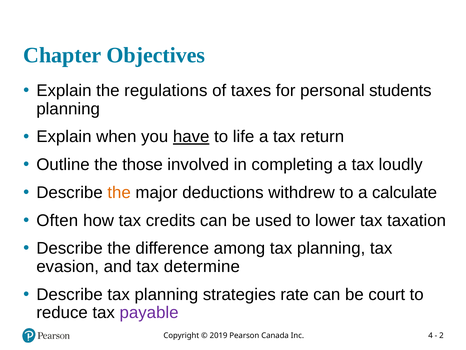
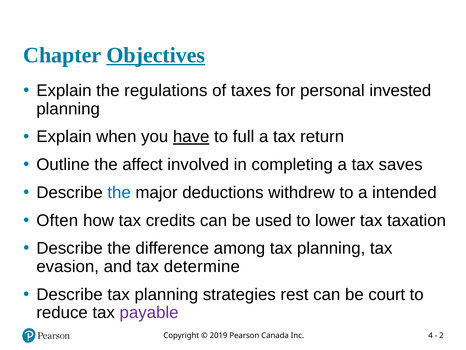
Objectives underline: none -> present
students: students -> invested
life: life -> full
those: those -> affect
loudly: loudly -> saves
the at (119, 192) colour: orange -> blue
calculate: calculate -> intended
rate: rate -> rest
